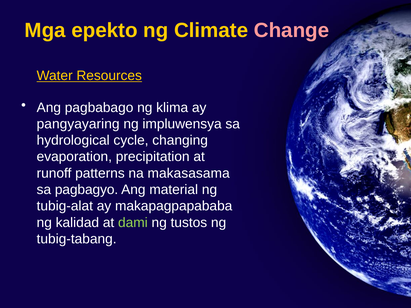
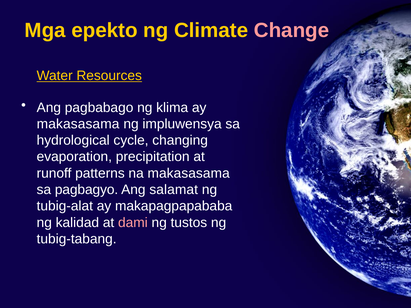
pangyayaring at (78, 124): pangyayaring -> makasasama
material: material -> salamat
dami colour: light green -> pink
